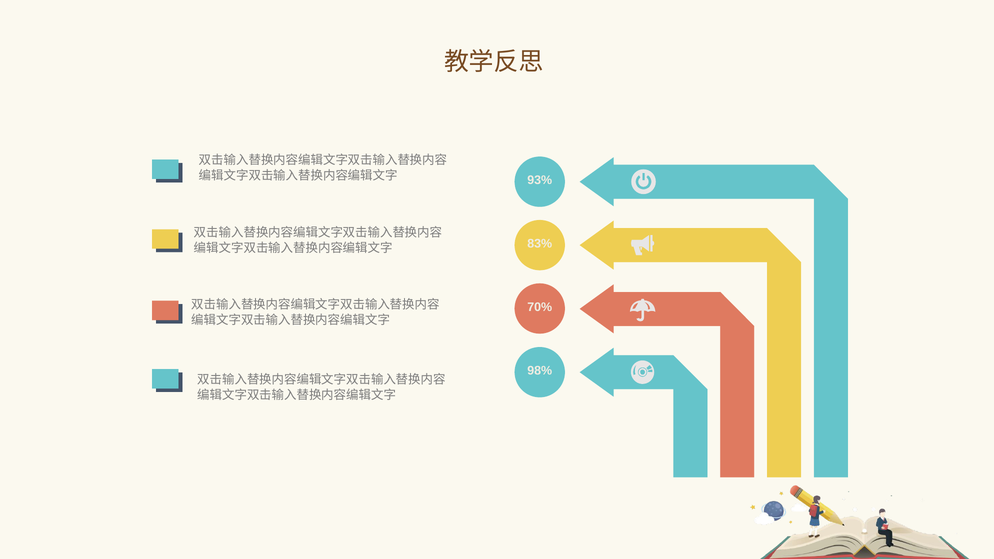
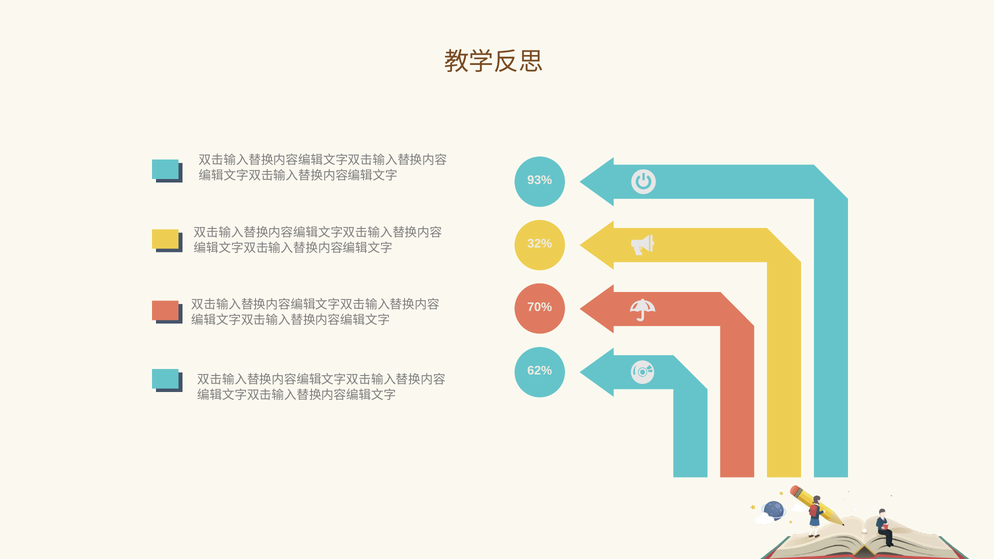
83%: 83% -> 32%
98%: 98% -> 62%
